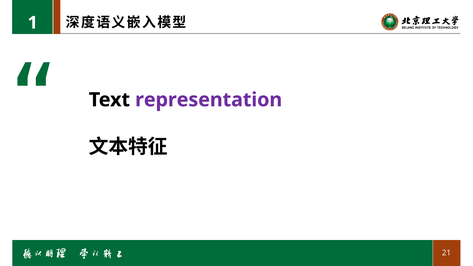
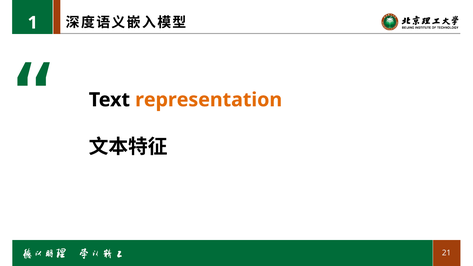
representation colour: purple -> orange
